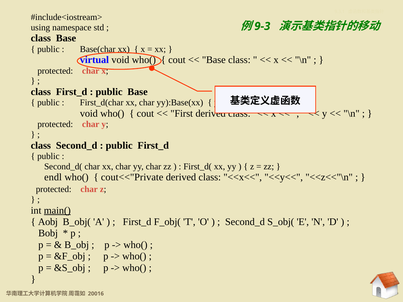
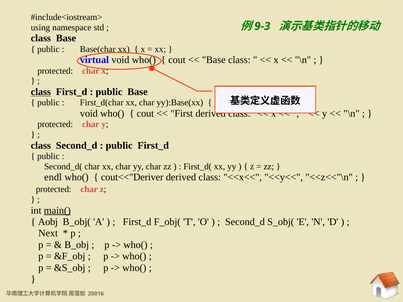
class at (41, 92) underline: none -> present
cout<<"Private: cout<<"Private -> cout<<"Deriver
Bobj: Bobj -> Next
